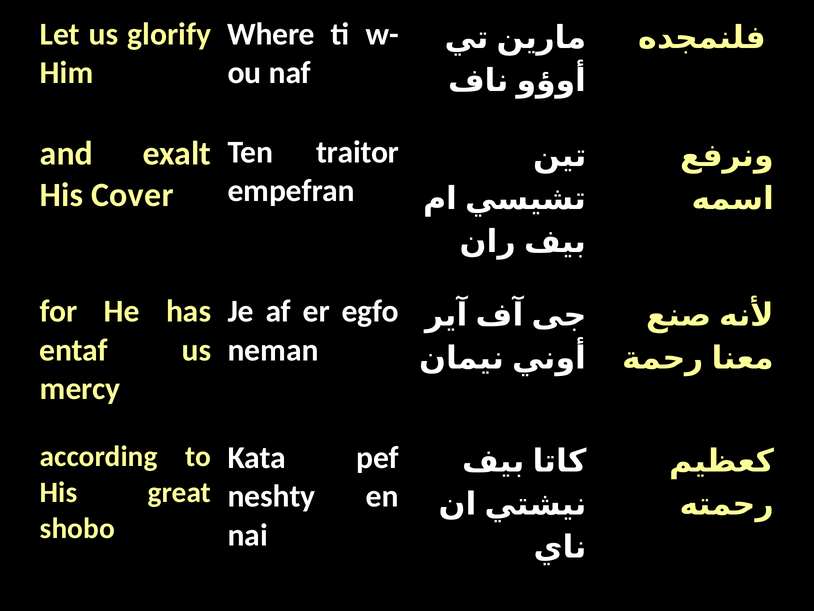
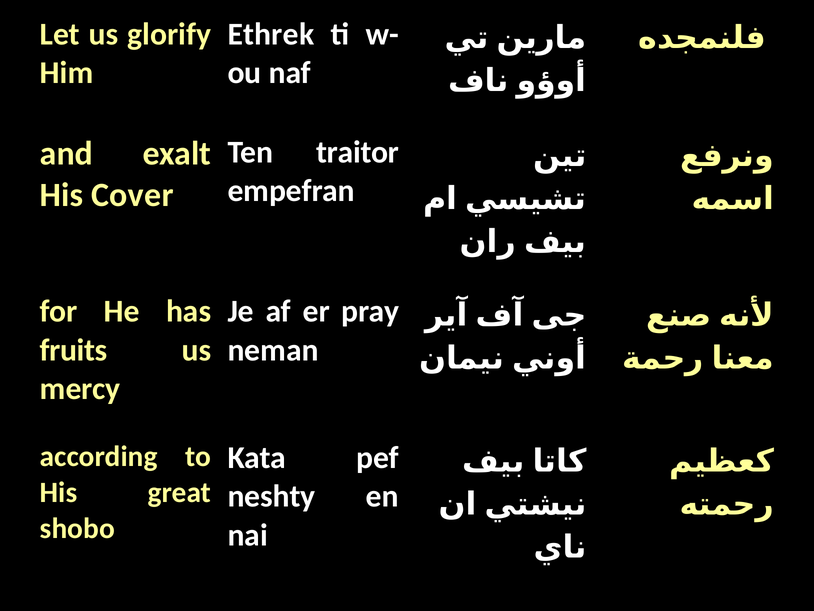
Where: Where -> Ethrek
egfo: egfo -> pray
entaf: entaf -> fruits
